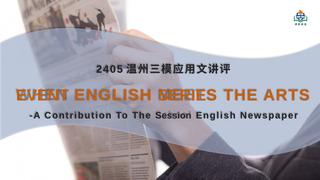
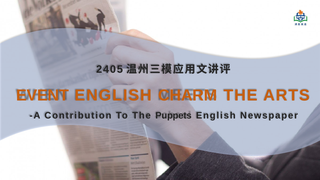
SERIES: SERIES -> CHARM
Session: Session -> Puppets
